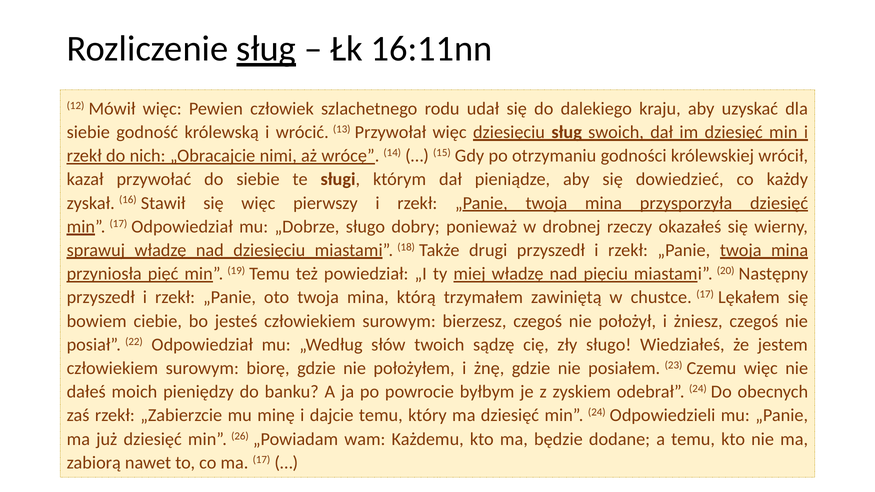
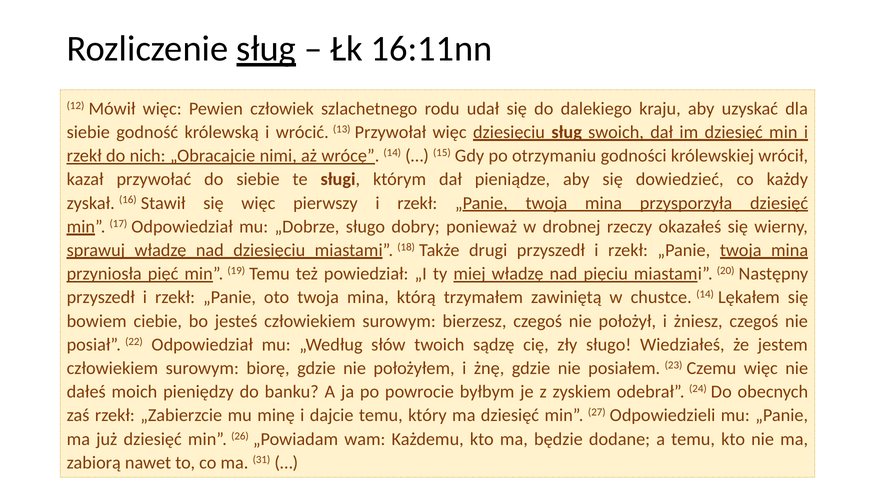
chustce 17: 17 -> 14
min 24: 24 -> 27
ma 17: 17 -> 31
